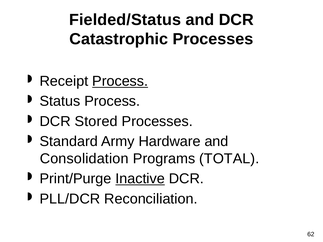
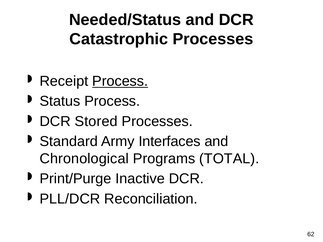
Fielded/Status: Fielded/Status -> Needed/Status
Hardware: Hardware -> Interfaces
Consolidation: Consolidation -> Chronological
Inactive underline: present -> none
